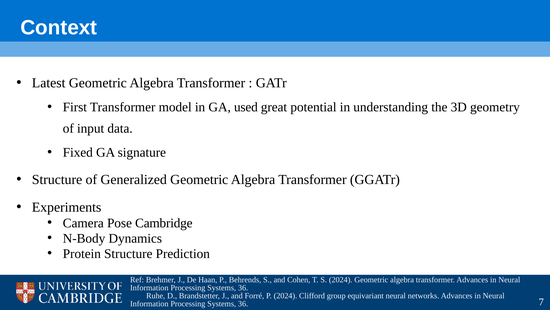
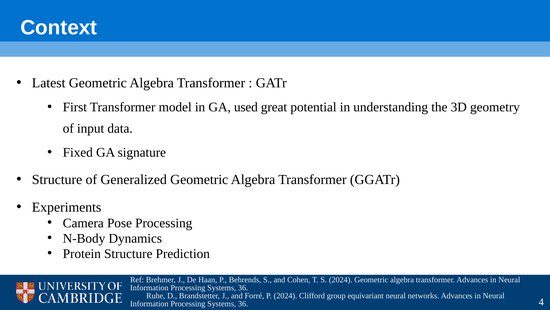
Pose Cambridge: Cambridge -> Processing
7: 7 -> 4
